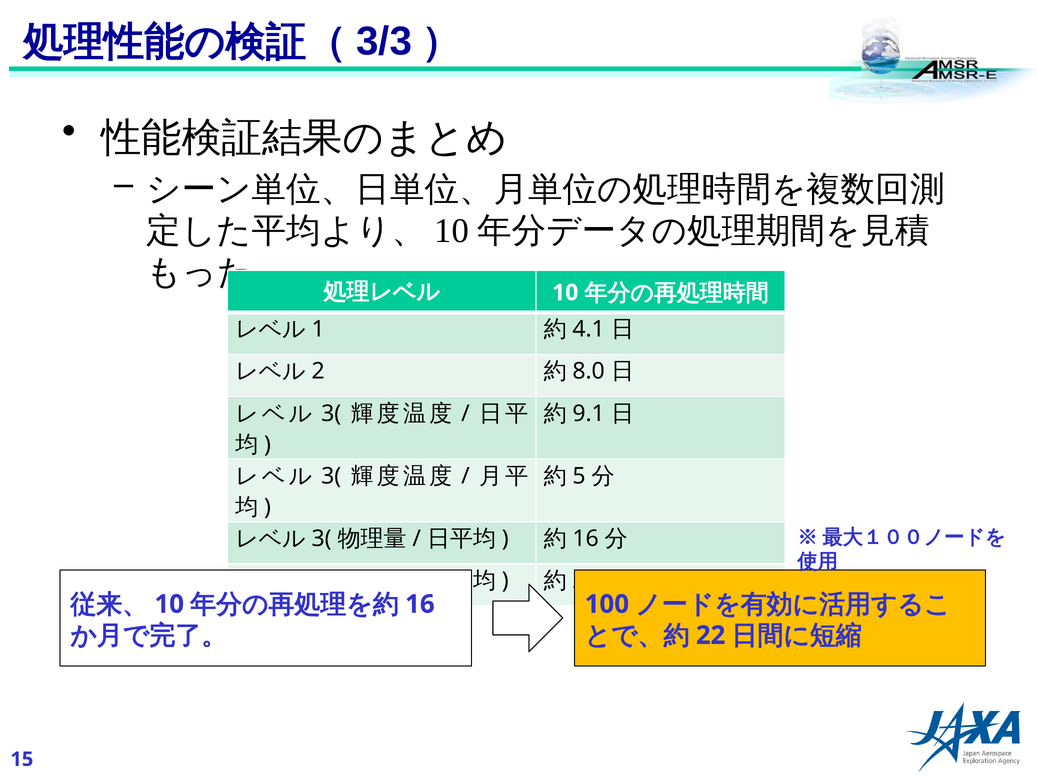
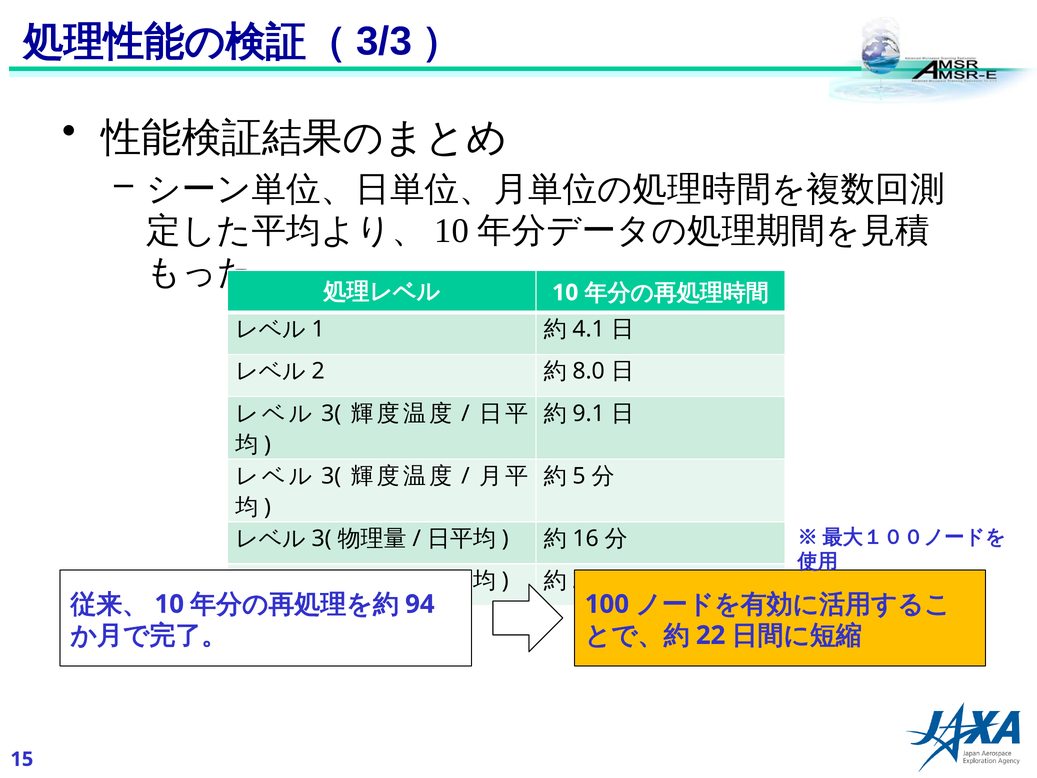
16: 16 -> 94
